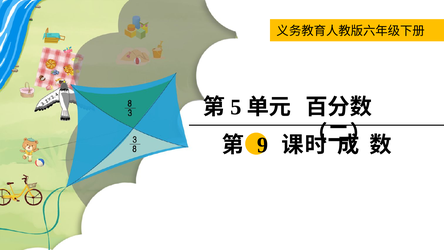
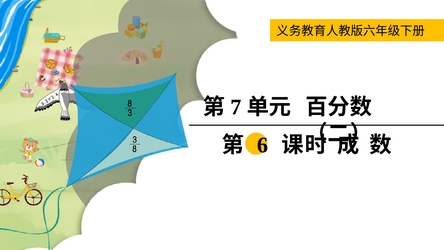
5: 5 -> 7
9: 9 -> 6
